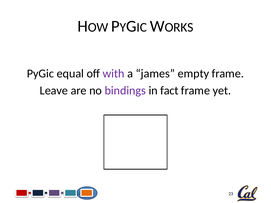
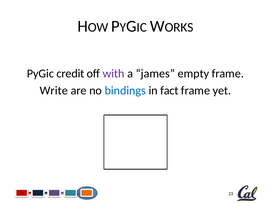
equal: equal -> credit
Leave: Leave -> Write
bindings colour: purple -> blue
